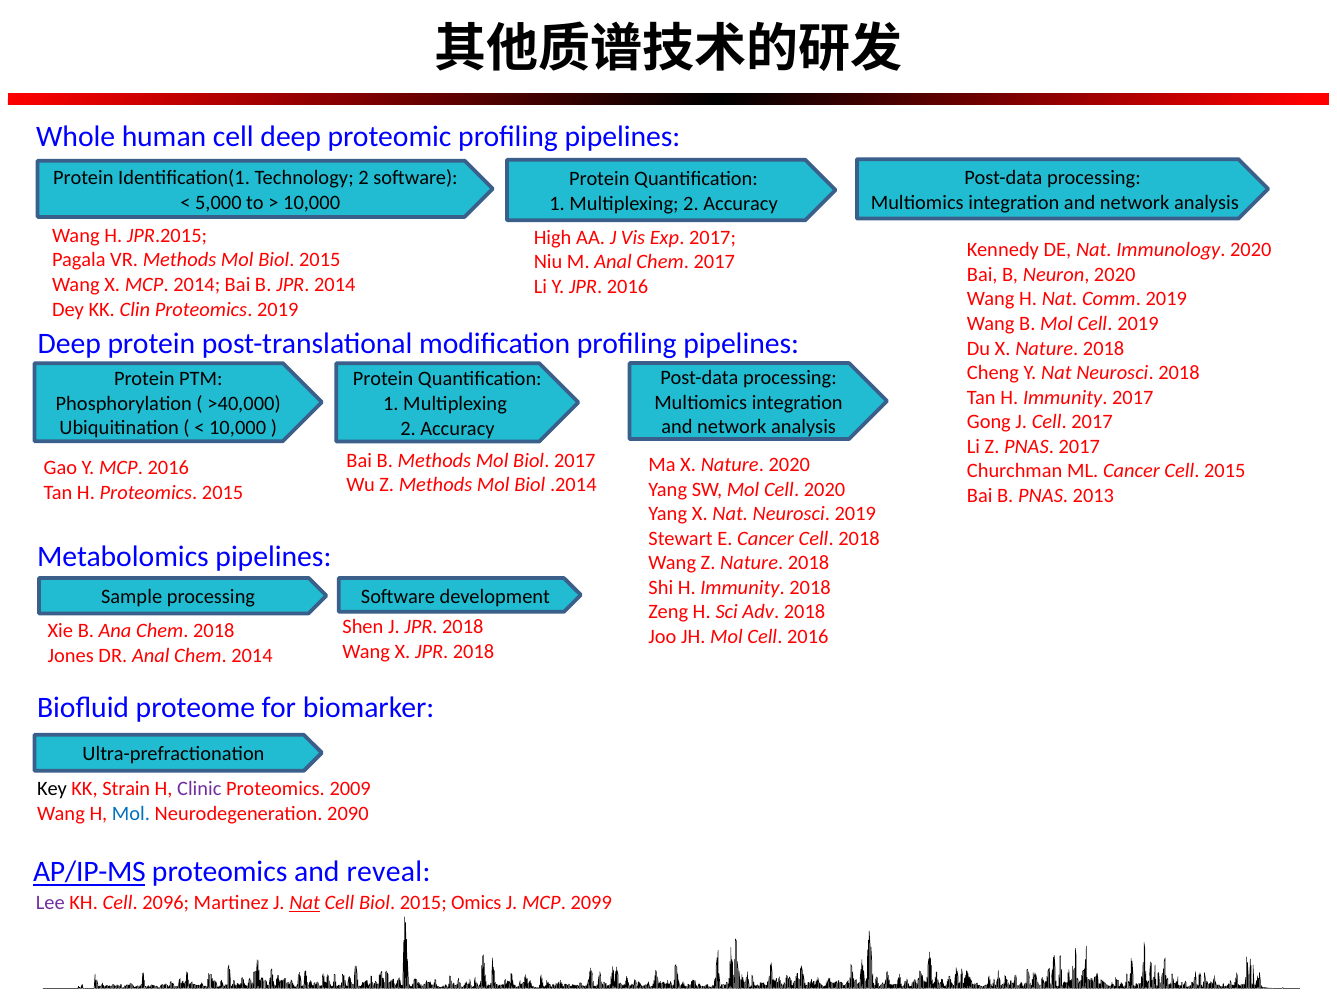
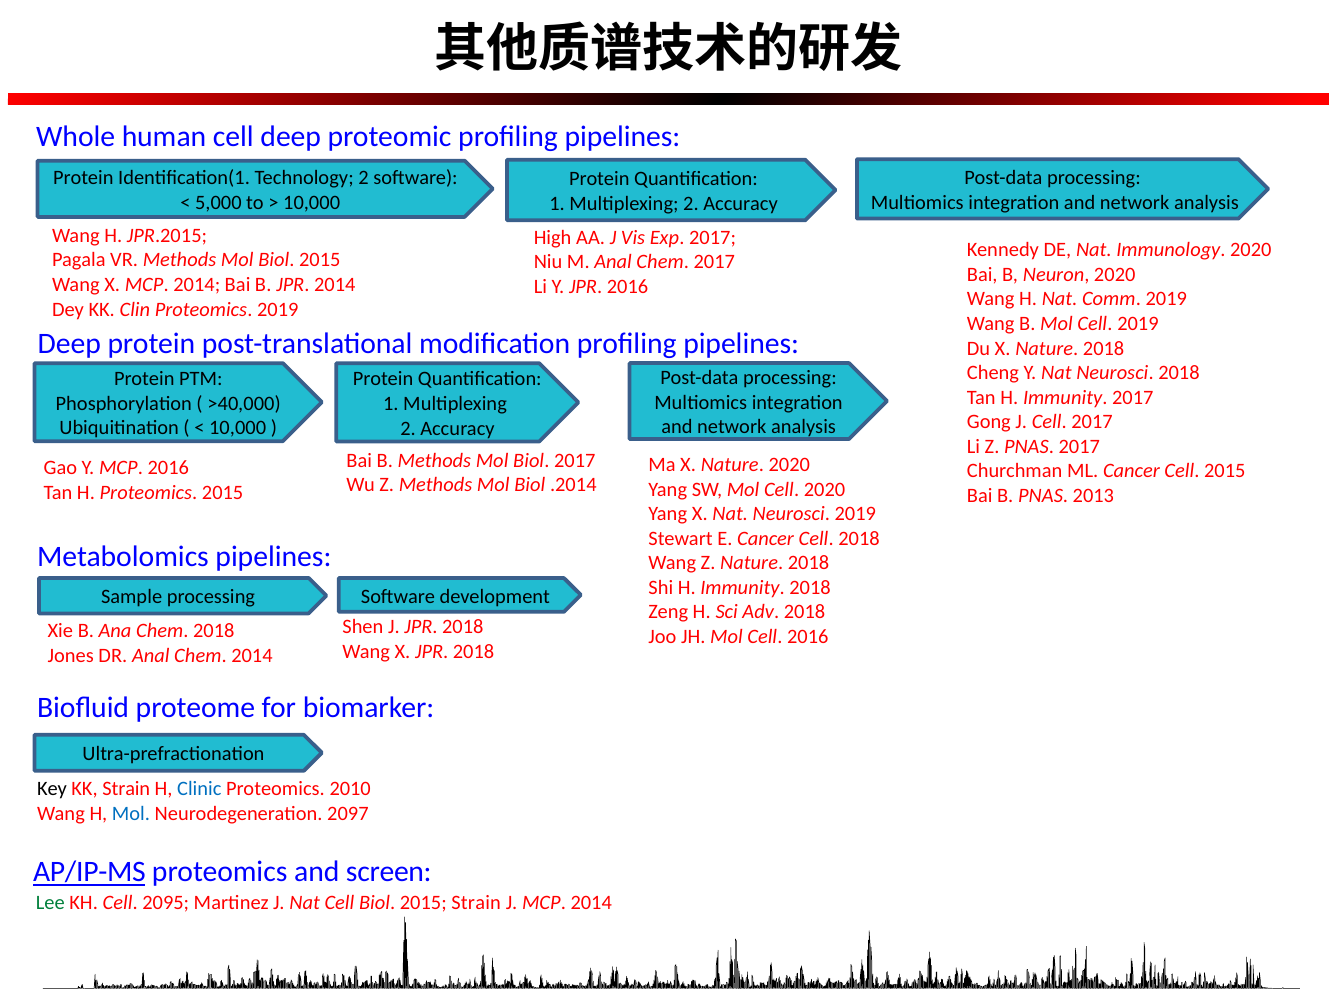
Clinic colour: purple -> blue
2009: 2009 -> 2010
2090: 2090 -> 2097
reveal: reveal -> screen
Lee colour: purple -> green
2096: 2096 -> 2095
Nat at (305, 903) underline: present -> none
2015 Omics: Omics -> Strain
J MCP 2099: 2099 -> 2014
